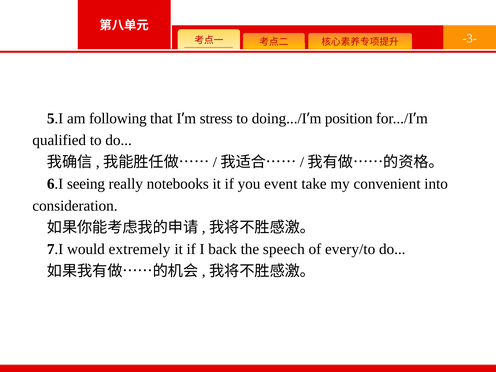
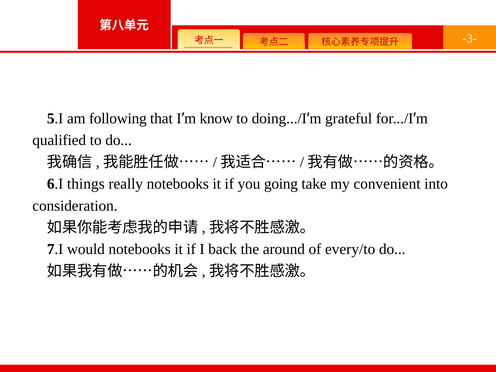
stress: stress -> know
position: position -> grateful
seeing: seeing -> things
event: event -> going
would extremely: extremely -> notebooks
speech: speech -> around
